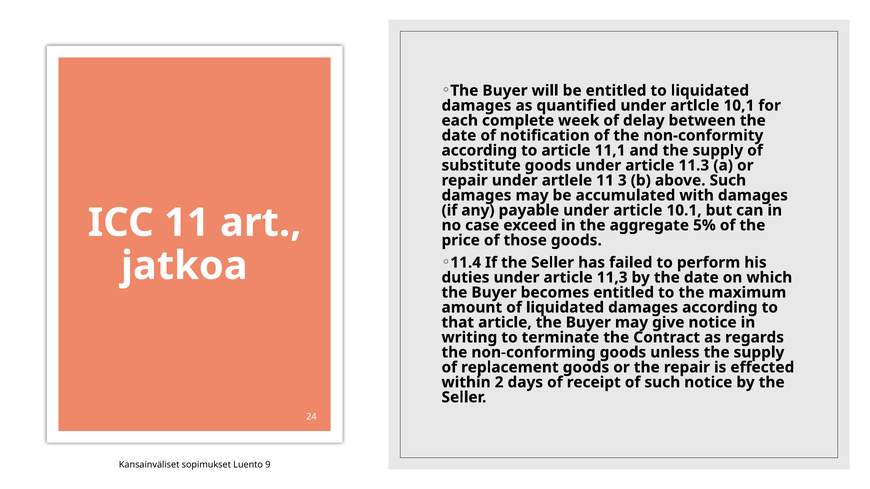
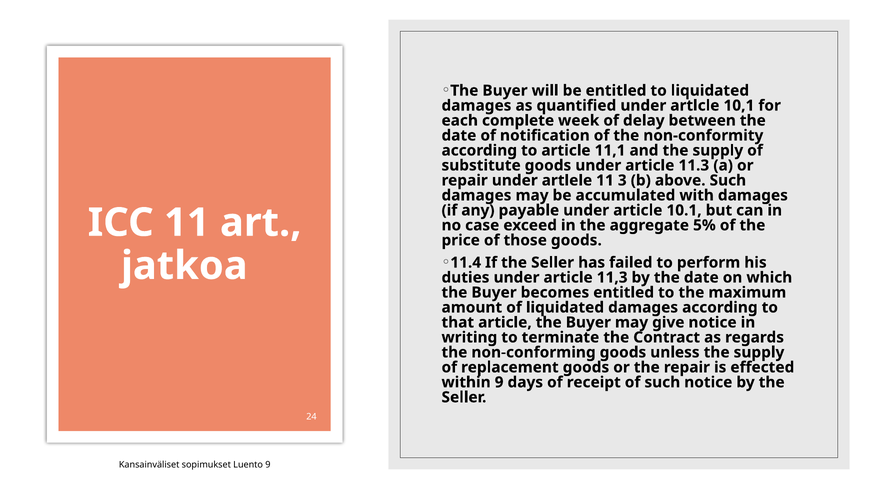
within 2: 2 -> 9
